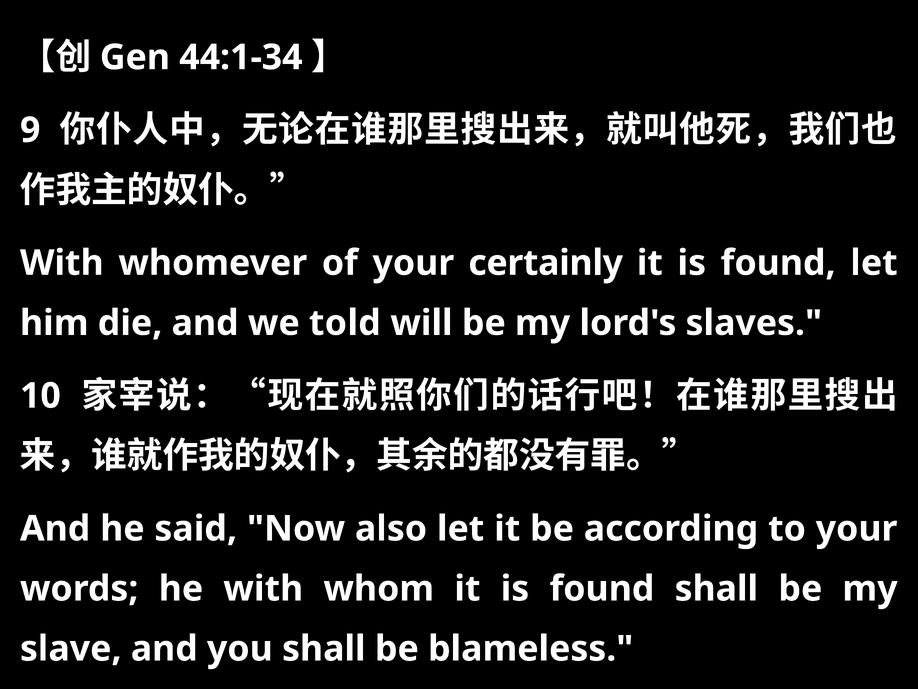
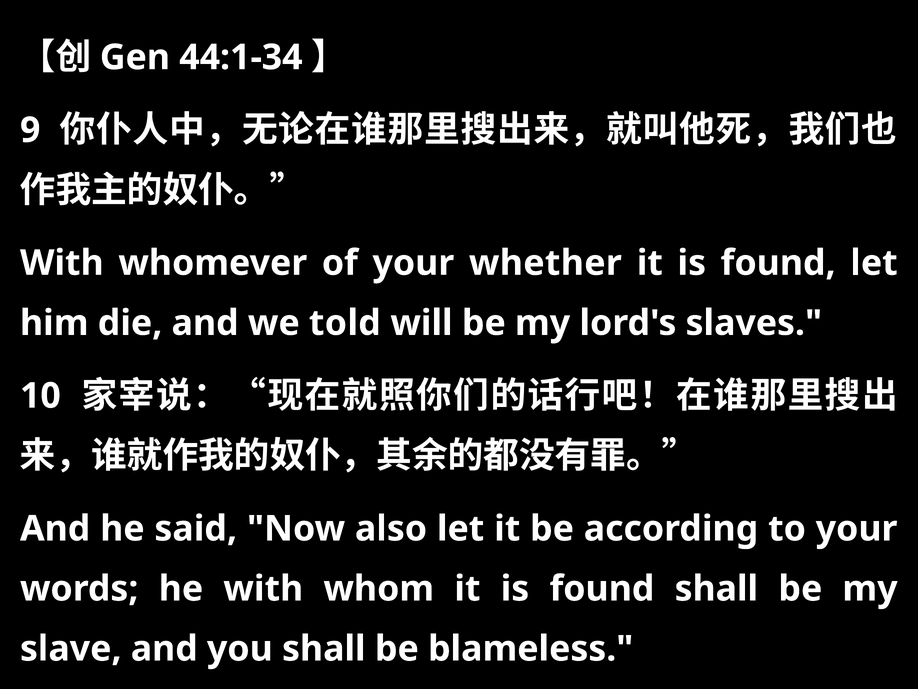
certainly: certainly -> whether
